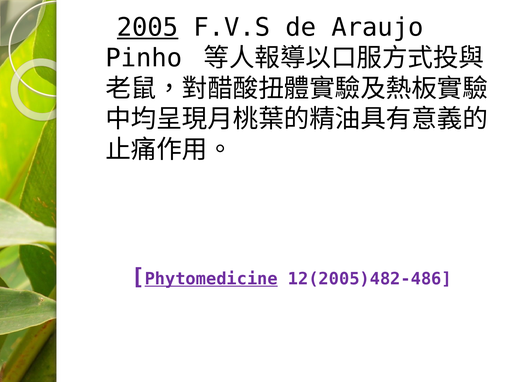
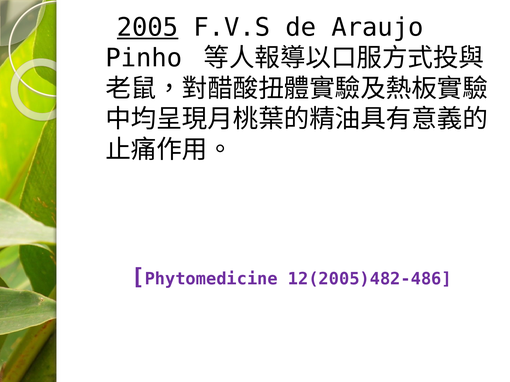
Phytomedicine underline: present -> none
